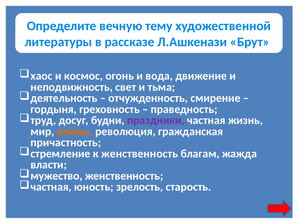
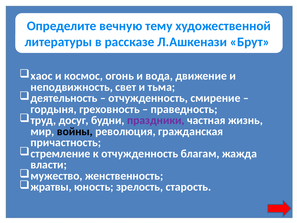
войны colour: orange -> black
к женственность: женственность -> отчужденность
частная at (51, 187): частная -> жратвы
